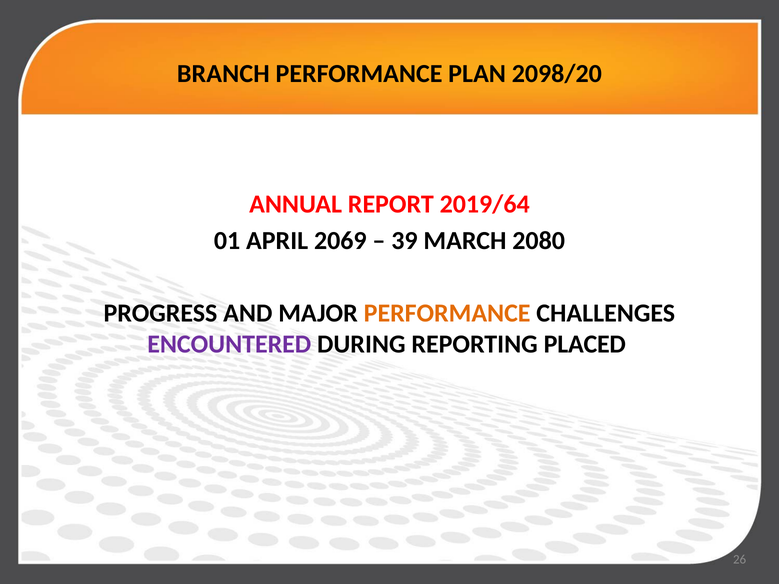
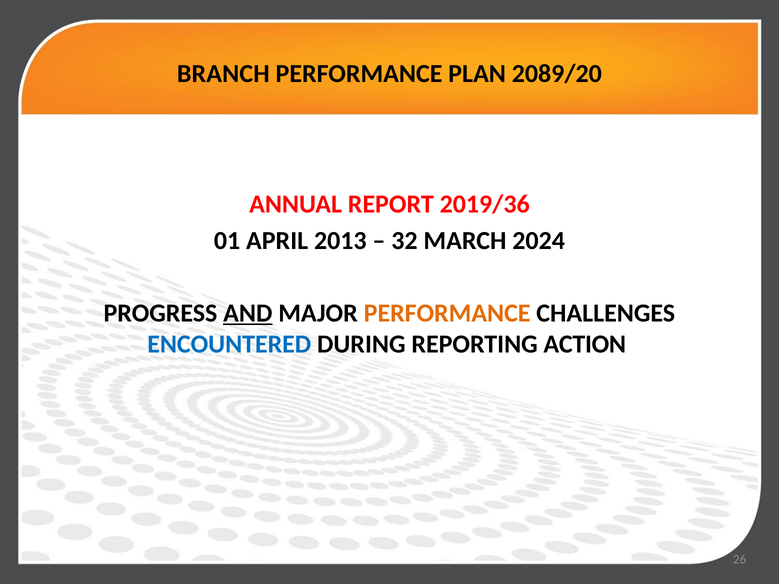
2098/20: 2098/20 -> 2089/20
2019/64: 2019/64 -> 2019/36
2069: 2069 -> 2013
39: 39 -> 32
2080: 2080 -> 2024
AND underline: none -> present
ENCOUNTERED colour: purple -> blue
PLACED: PLACED -> ACTION
